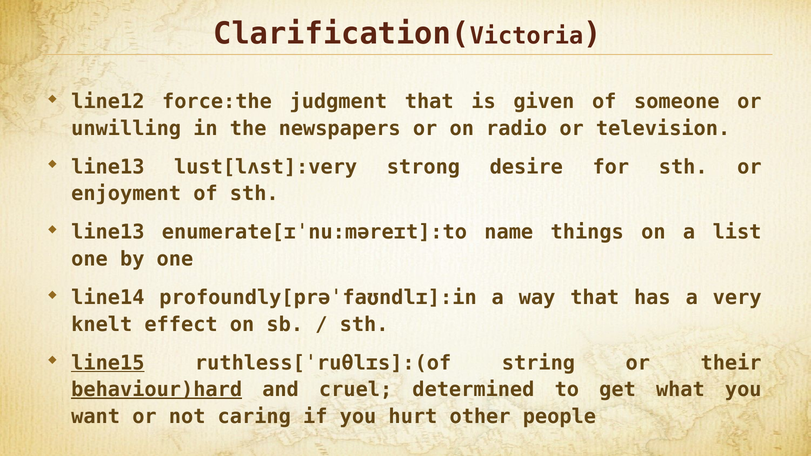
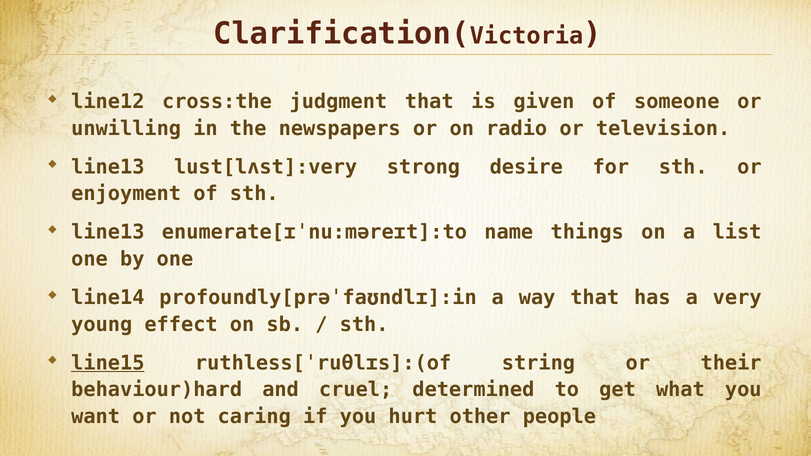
force:the: force:the -> cross:the
knelt: knelt -> young
behaviour)hard underline: present -> none
